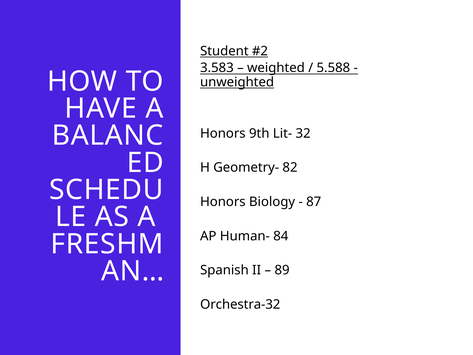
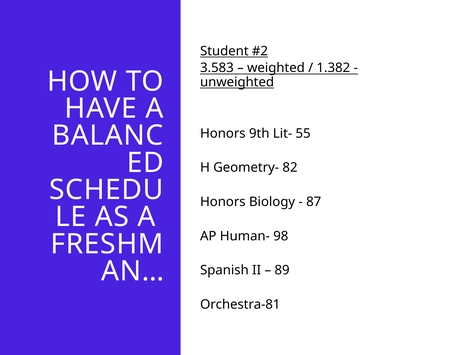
5.588: 5.588 -> 1.382
32: 32 -> 55
84: 84 -> 98
Orchestra-32: Orchestra-32 -> Orchestra-81
